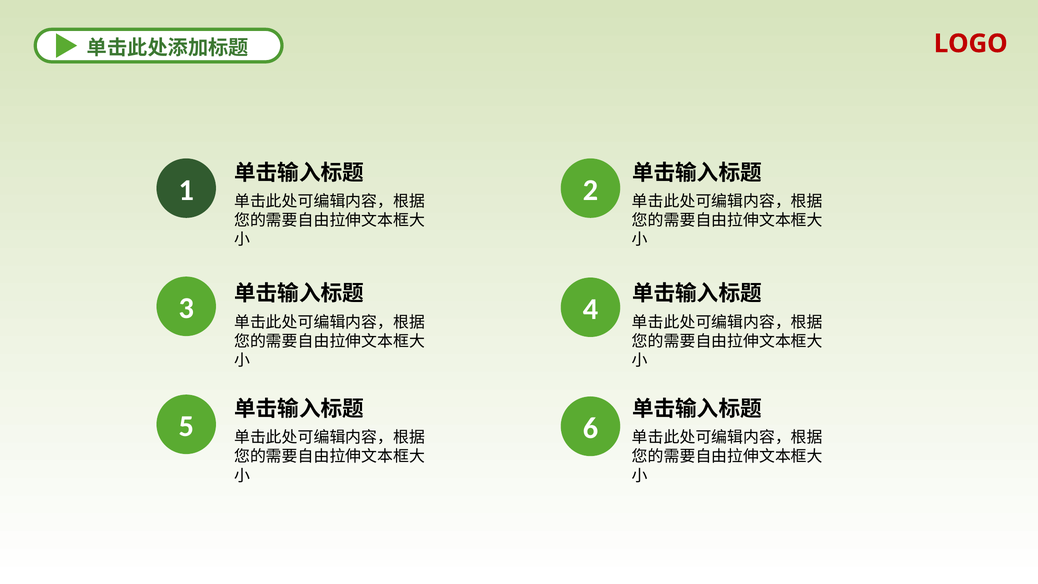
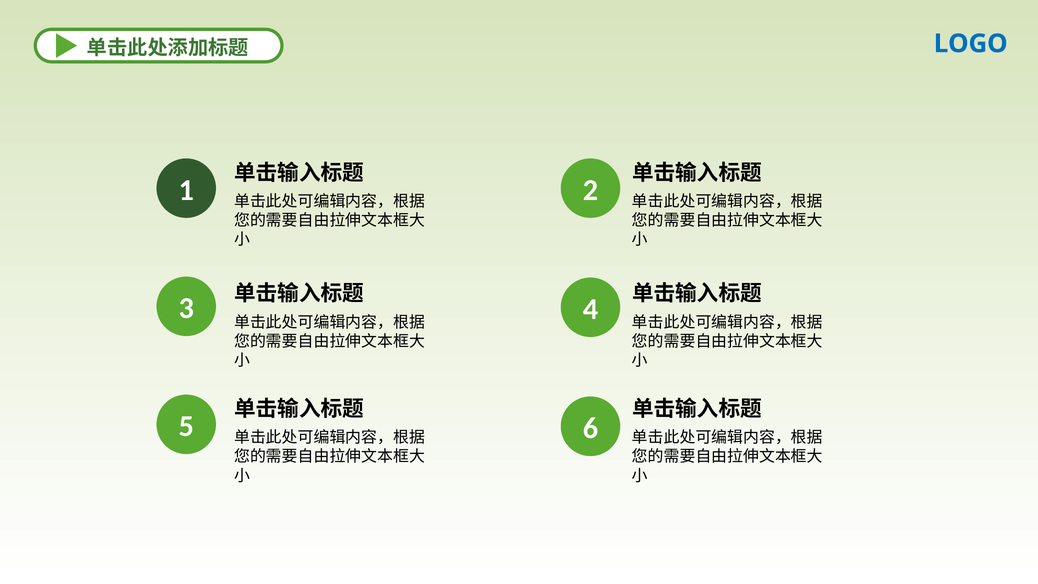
LOGO colour: red -> blue
